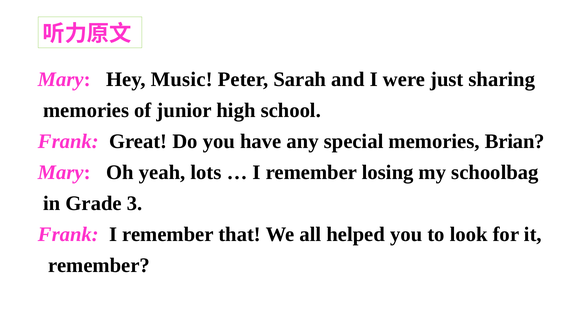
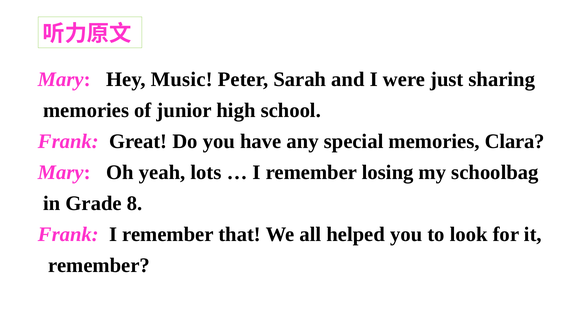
Brian: Brian -> Clara
3: 3 -> 8
